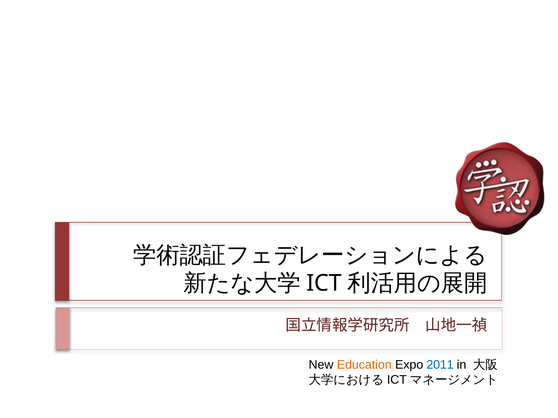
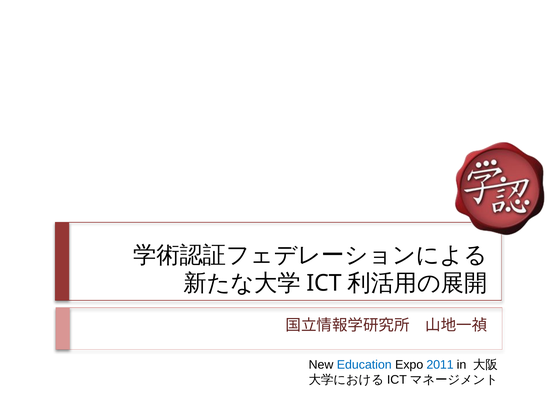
Education colour: orange -> blue
